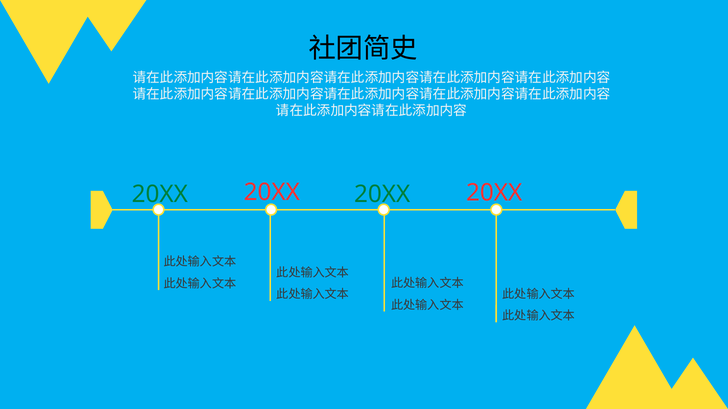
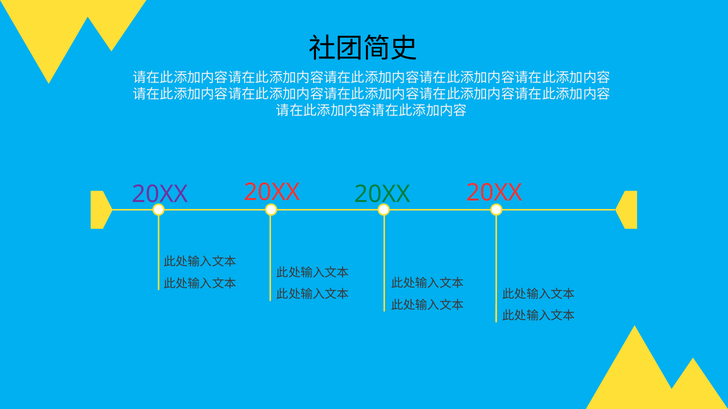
20XX at (160, 194) colour: green -> purple
